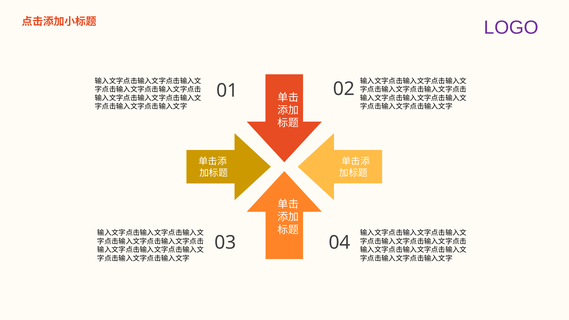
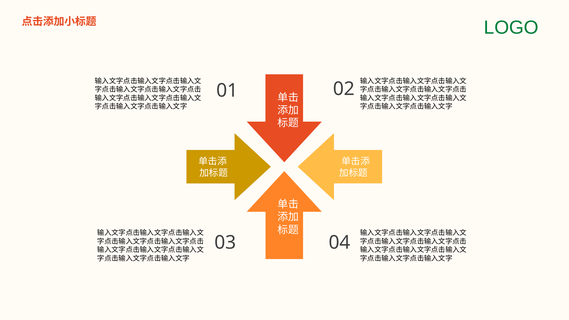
LOGO colour: purple -> green
